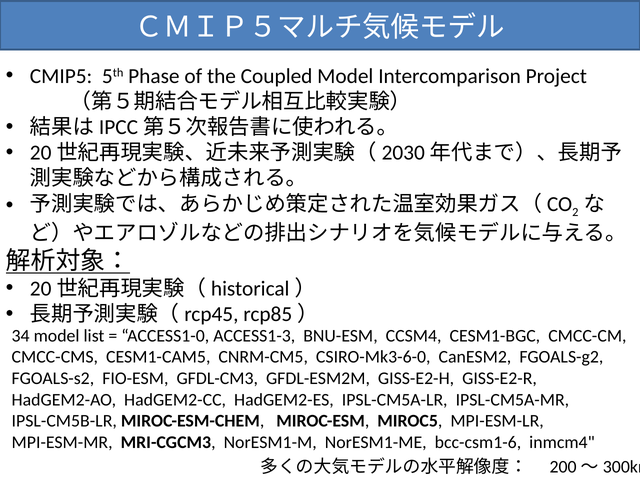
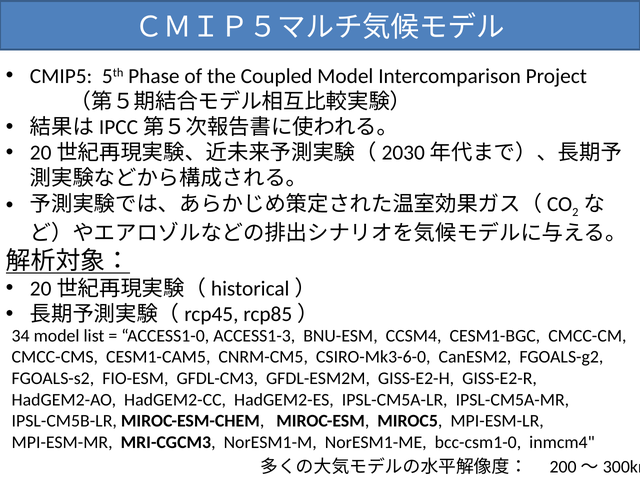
bcc-csm1-6: bcc-csm1-6 -> bcc-csm1-0
